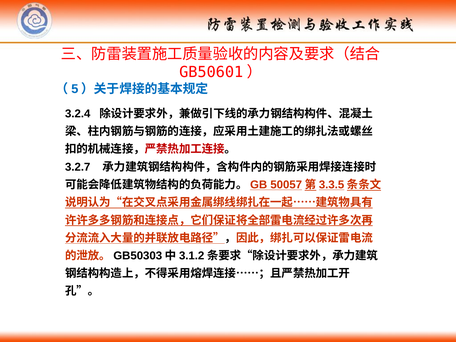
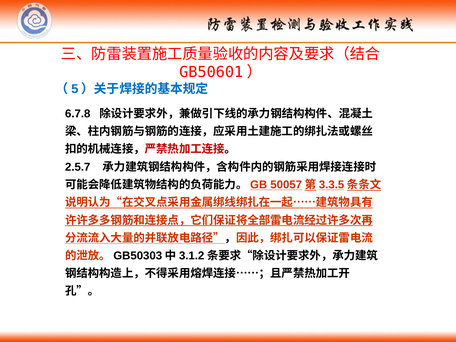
3.2.4: 3.2.4 -> 6.7.8
3.2.7: 3.2.7 -> 2.5.7
